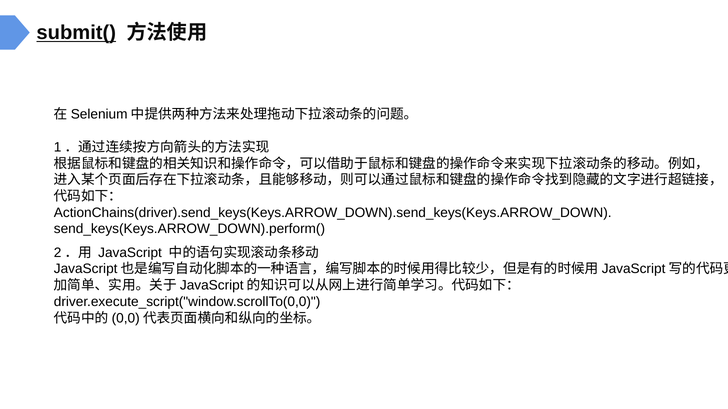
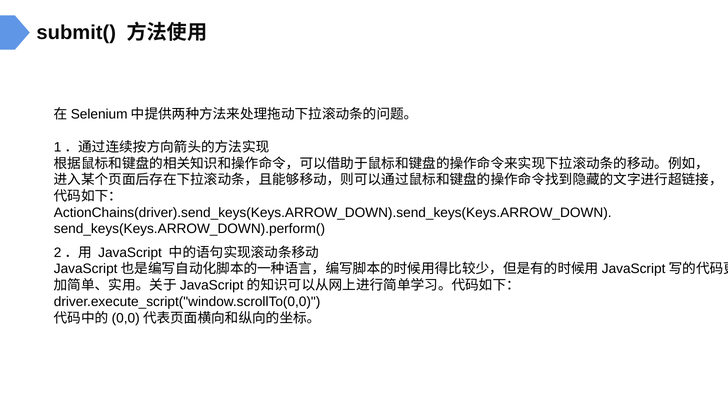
submit( underline: present -> none
